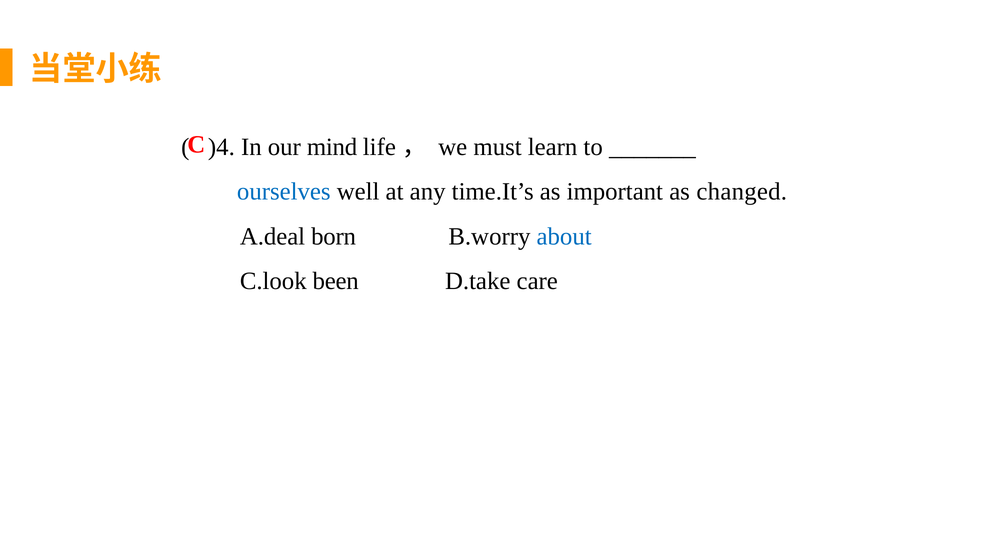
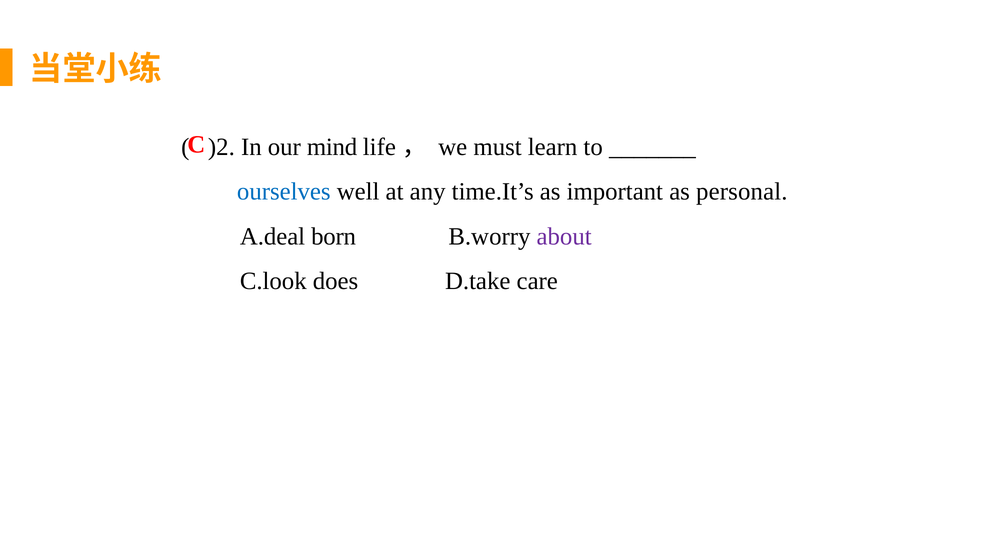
)4: )4 -> )2
changed: changed -> personal
about colour: blue -> purple
been: been -> does
